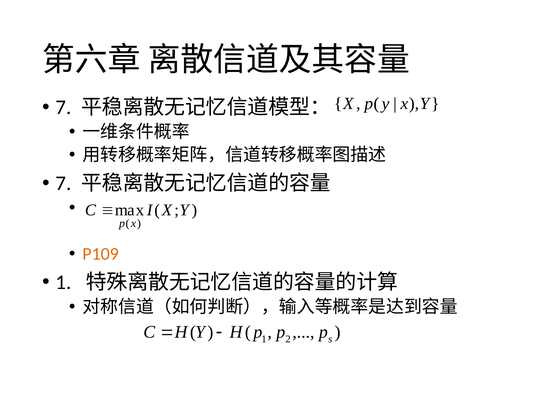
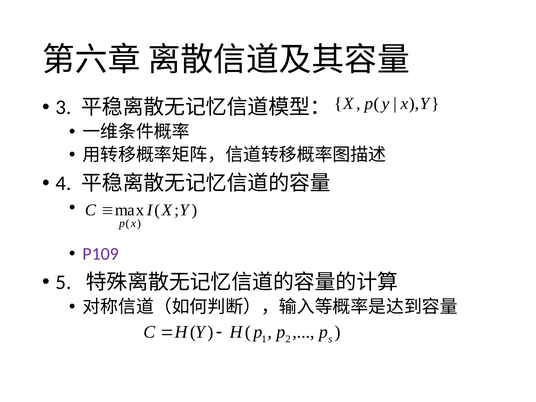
7 at (64, 107): 7 -> 3
7 at (64, 183): 7 -> 4
P109 colour: orange -> purple
1 at (64, 282): 1 -> 5
